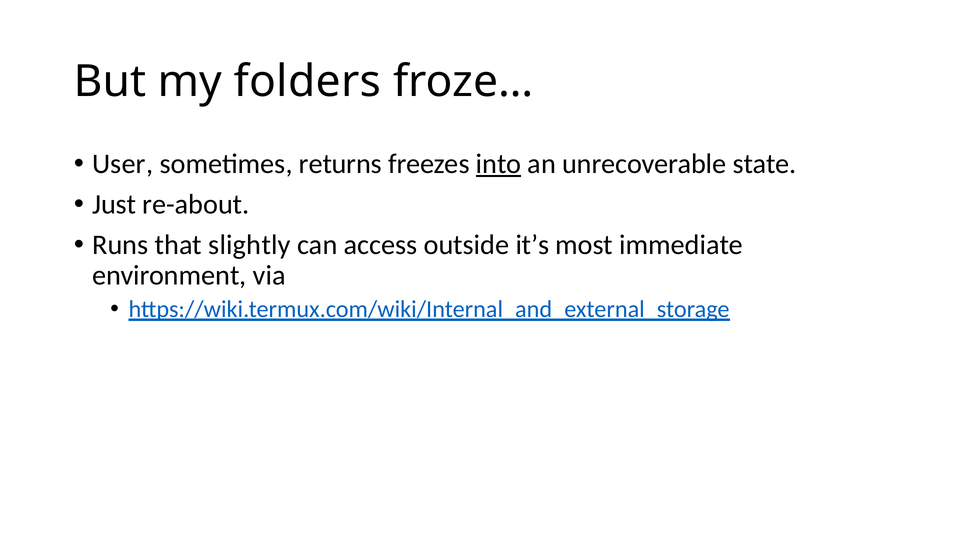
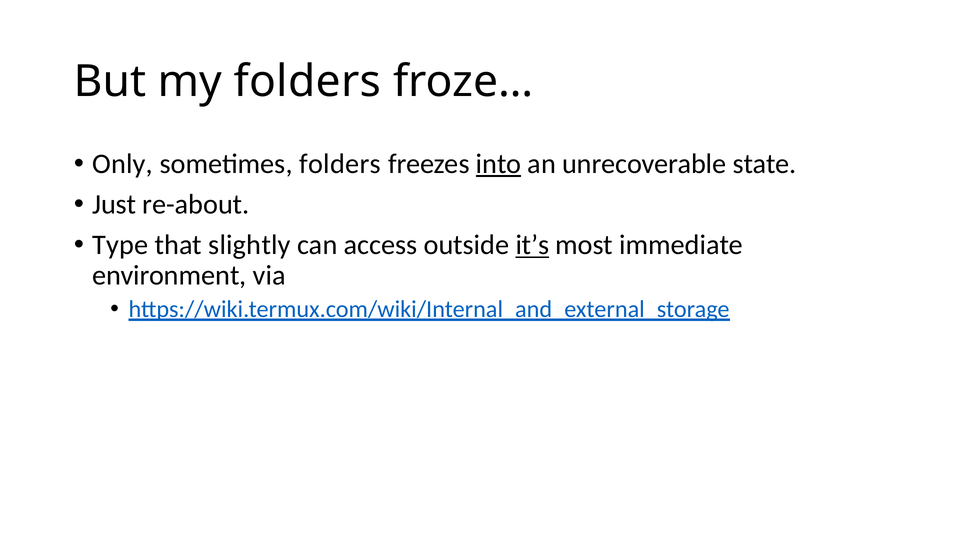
User: User -> Only
sometimes returns: returns -> folders
Runs: Runs -> Type
it’s underline: none -> present
